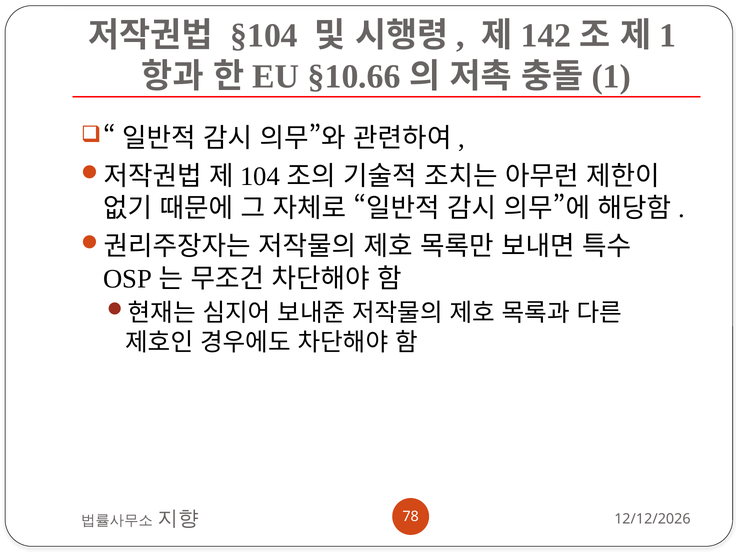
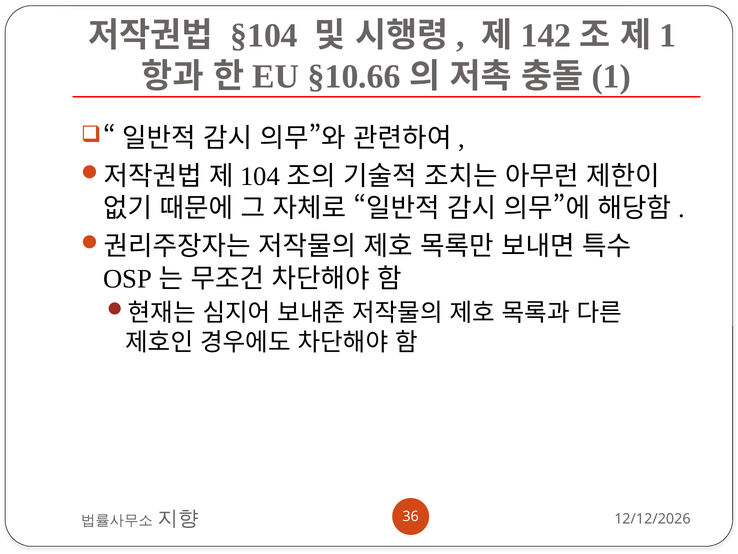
78: 78 -> 36
